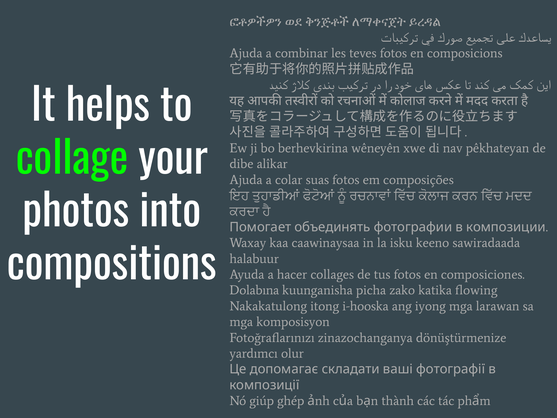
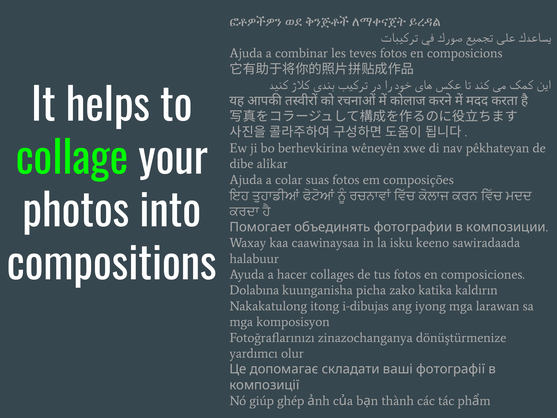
flowing: flowing -> kaldırın
i-hooska: i-hooska -> i-dibujas
